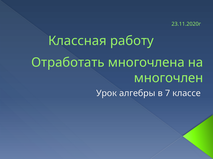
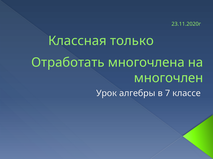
работу: работу -> только
